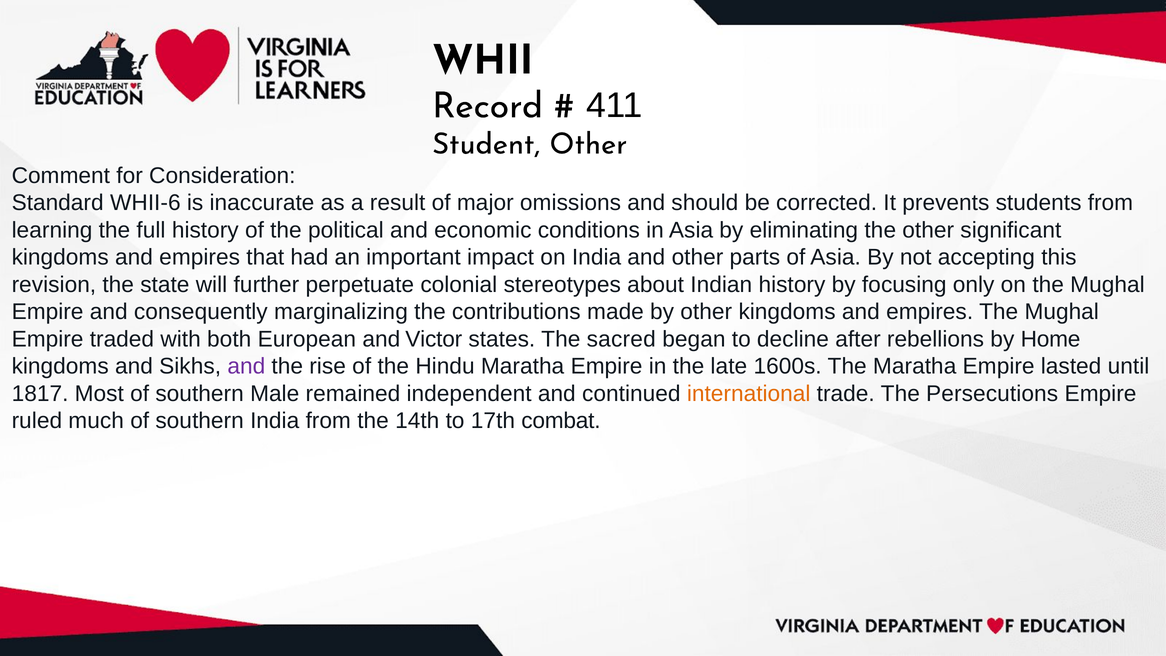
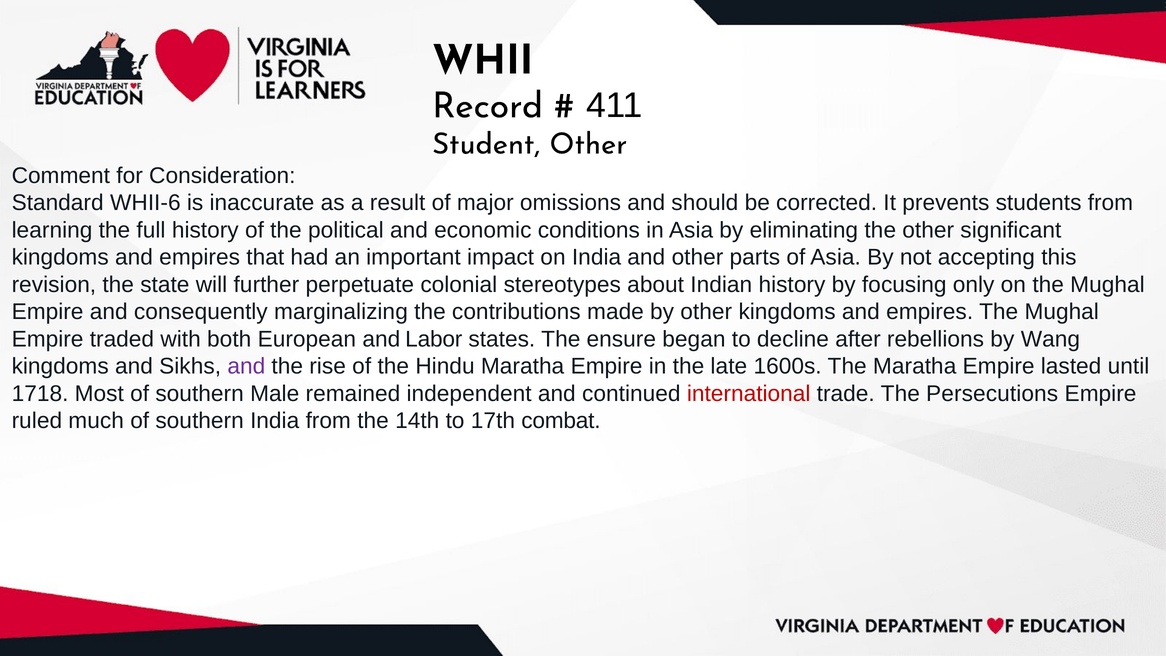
Victor: Victor -> Labor
sacred: sacred -> ensure
Home: Home -> Wang
1817: 1817 -> 1718
international colour: orange -> red
